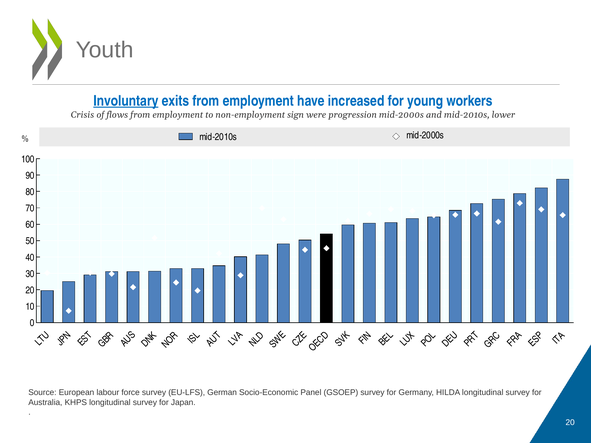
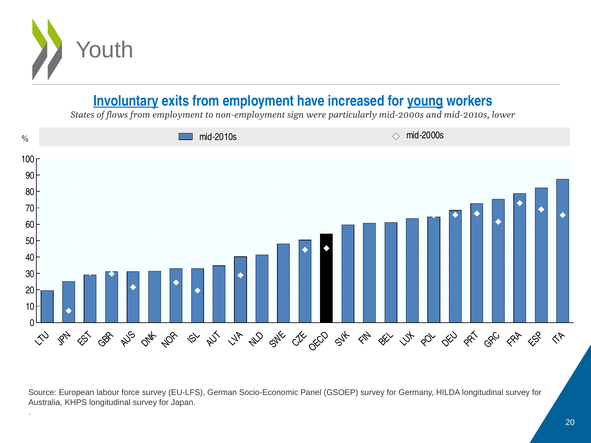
young underline: none -> present
Crisis: Crisis -> States
progression: progression -> particularly
